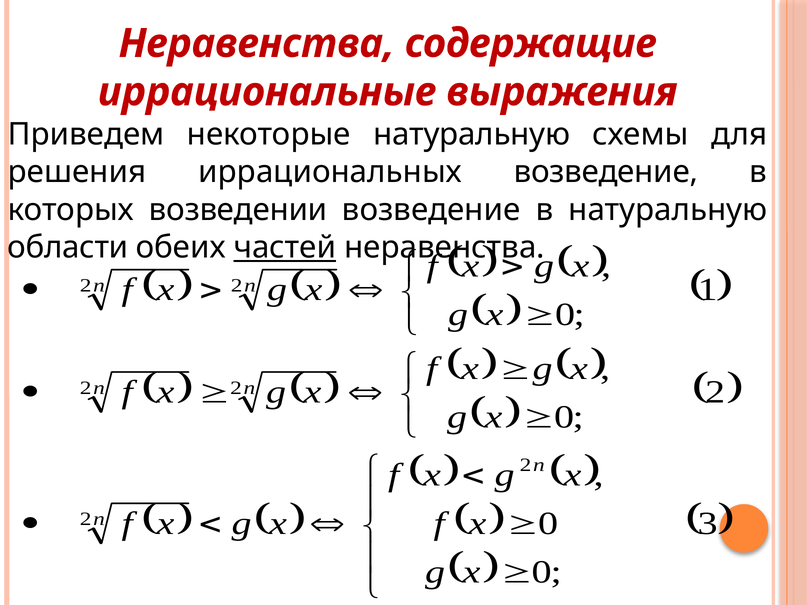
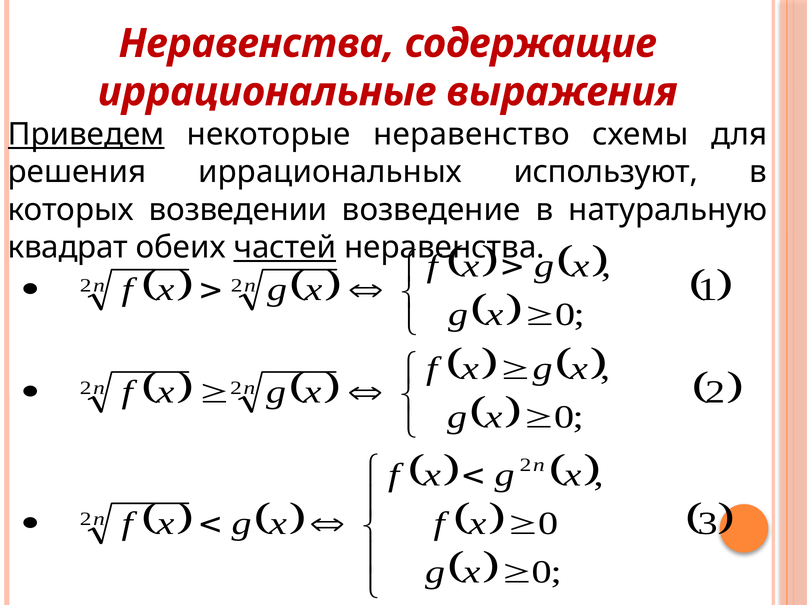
Приведем underline: none -> present
некоторые натуральную: натуральную -> неравенство
иррациональных возведение: возведение -> используют
области: области -> квадрат
